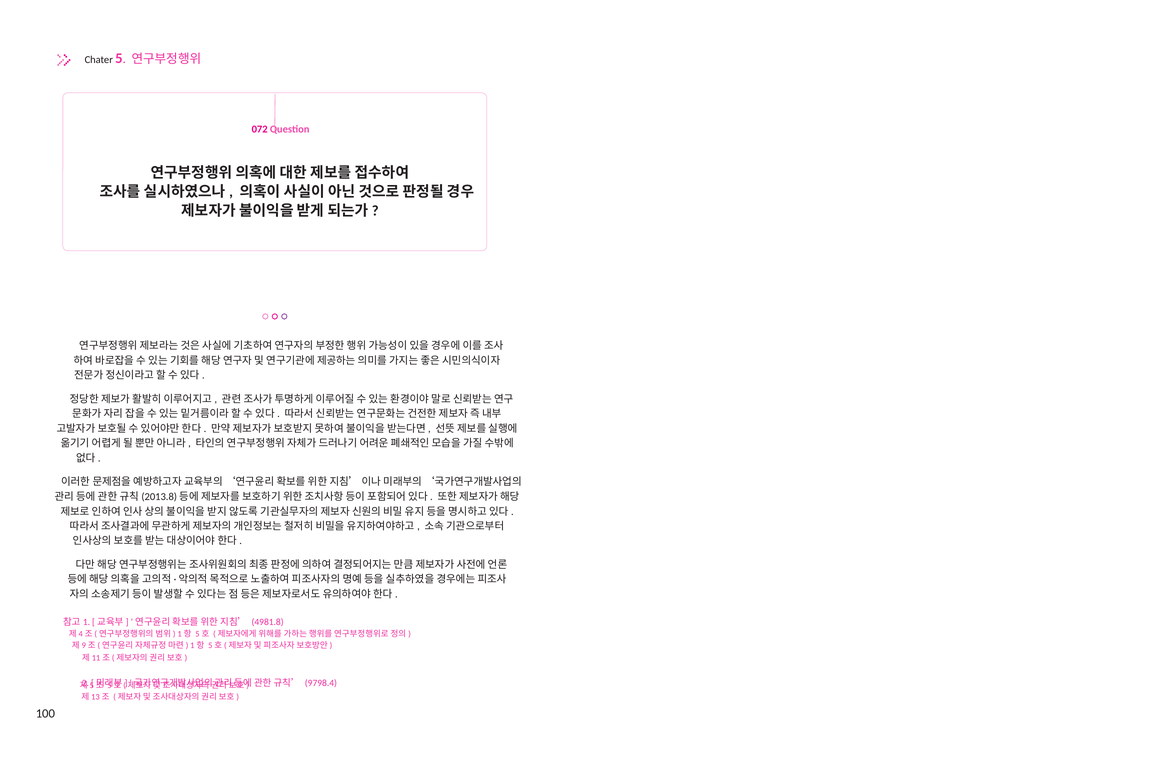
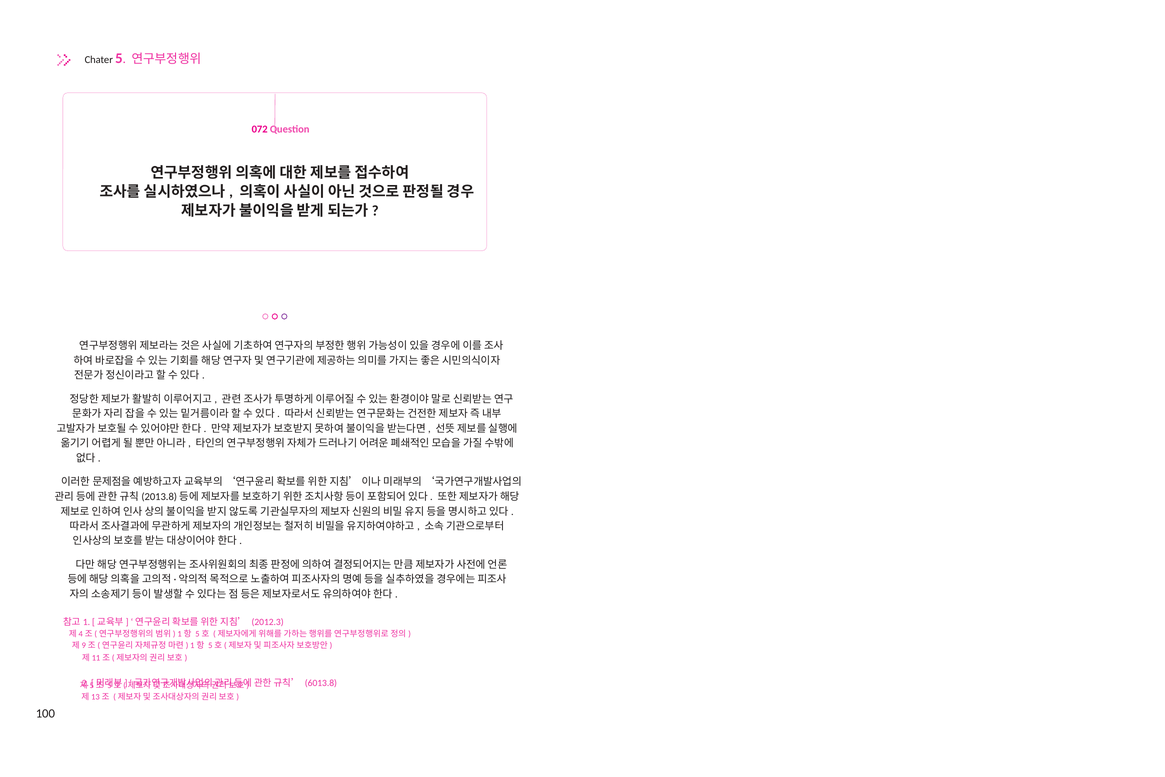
4981.8: 4981.8 -> 2012.3
9798.4: 9798.4 -> 6013.8
